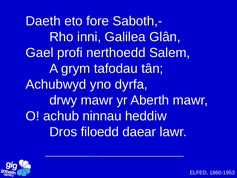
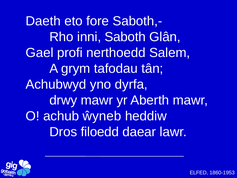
Galilea: Galilea -> Saboth
ninnau: ninnau -> ŵyneb
